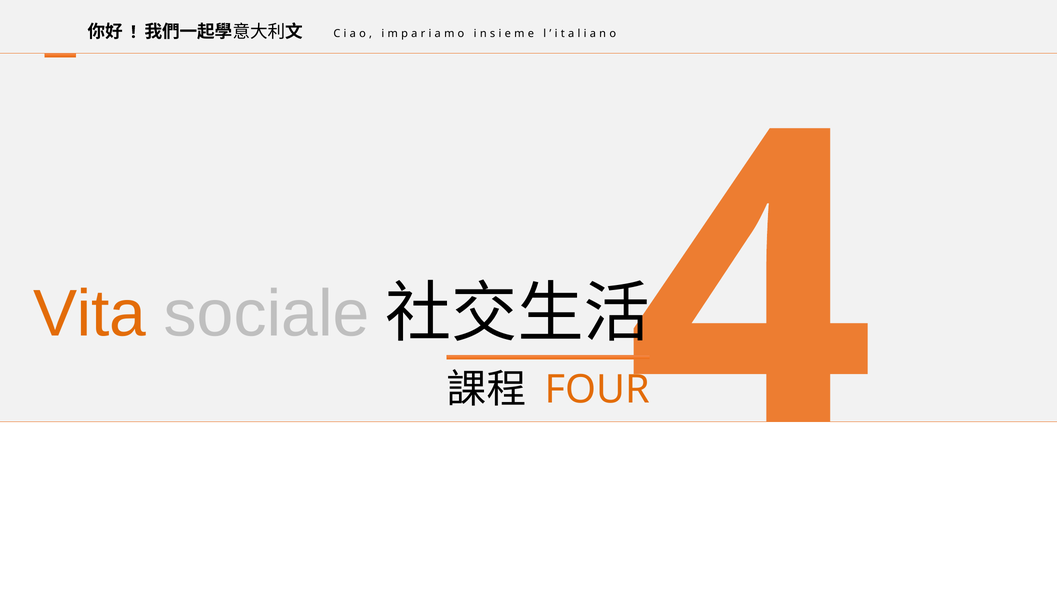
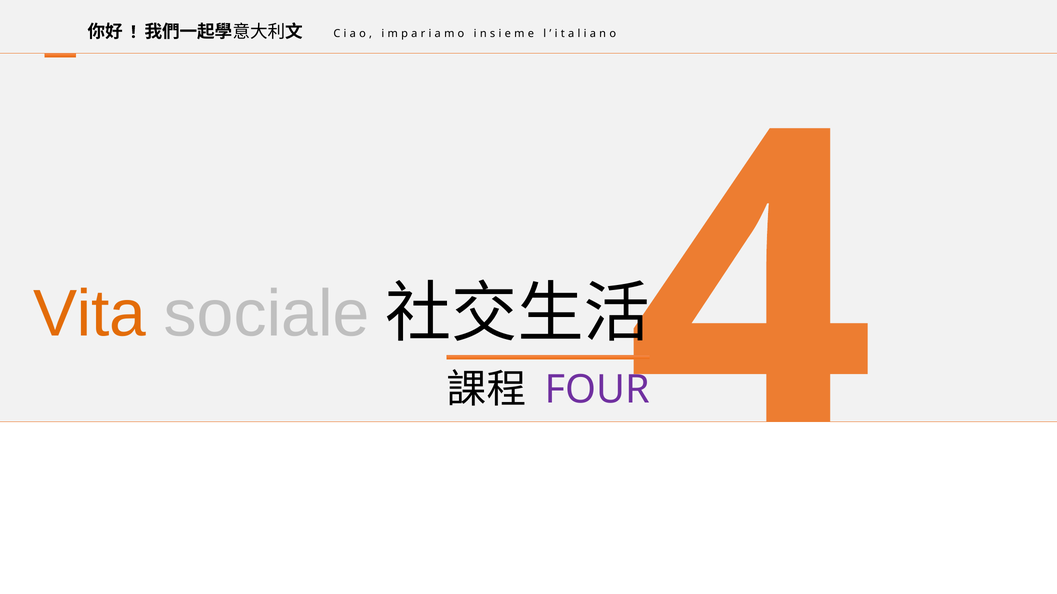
FOUR colour: orange -> purple
